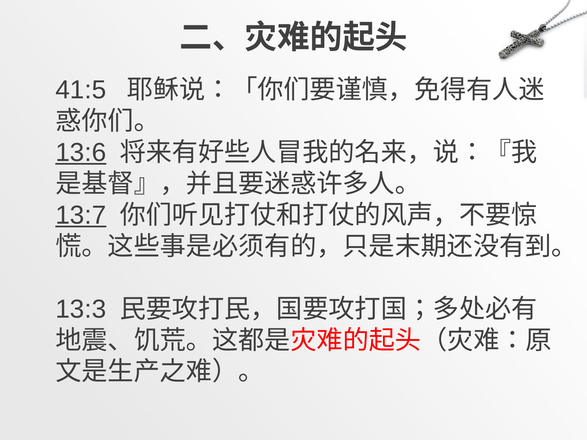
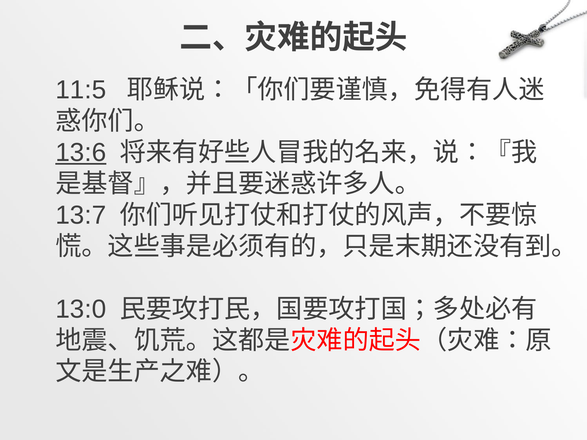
41:5: 41:5 -> 11:5
13:7 underline: present -> none
13:3: 13:3 -> 13:0
